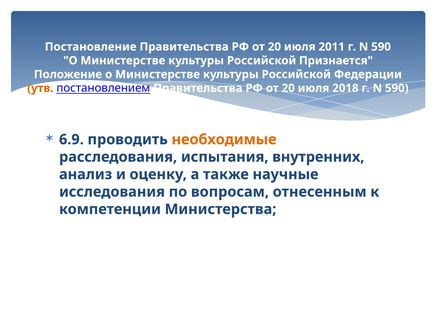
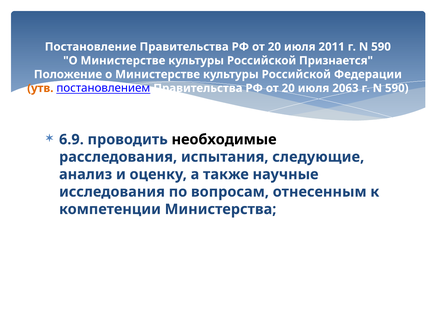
2018: 2018 -> 2063
необходимые colour: orange -> black
внутренних: внутренних -> следующие
